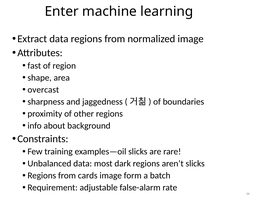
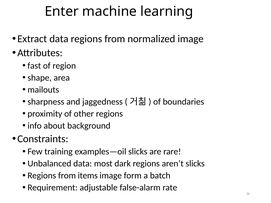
overcast: overcast -> mailouts
cards: cards -> items
